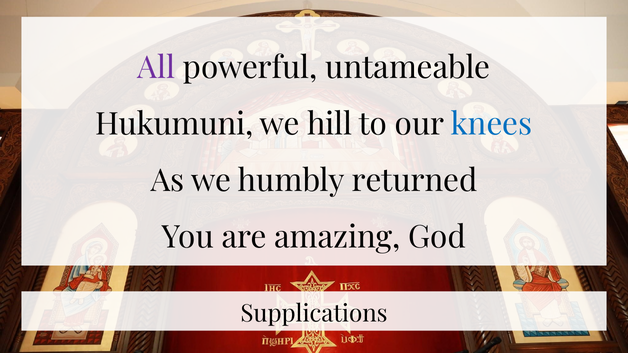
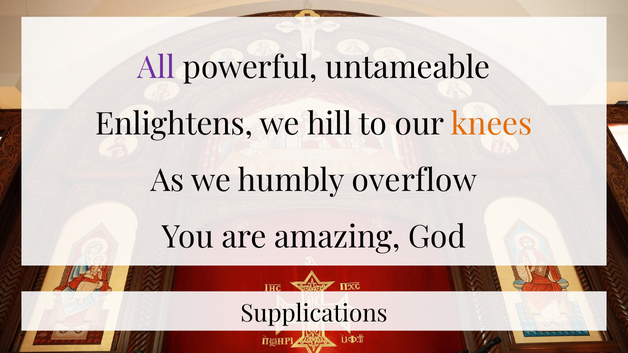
Hukumuni: Hukumuni -> Enlightens
knees colour: blue -> orange
returned: returned -> overflow
